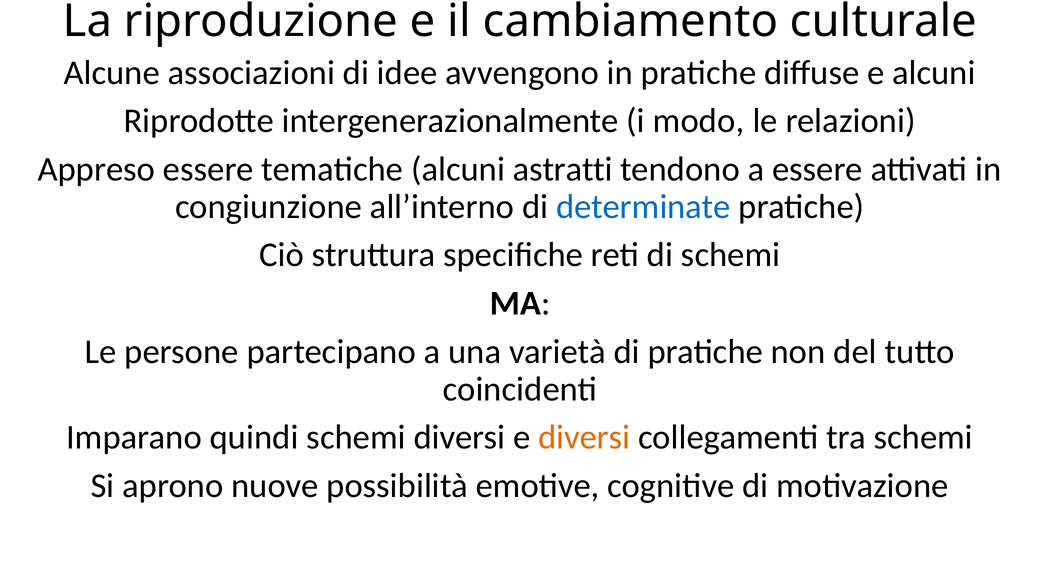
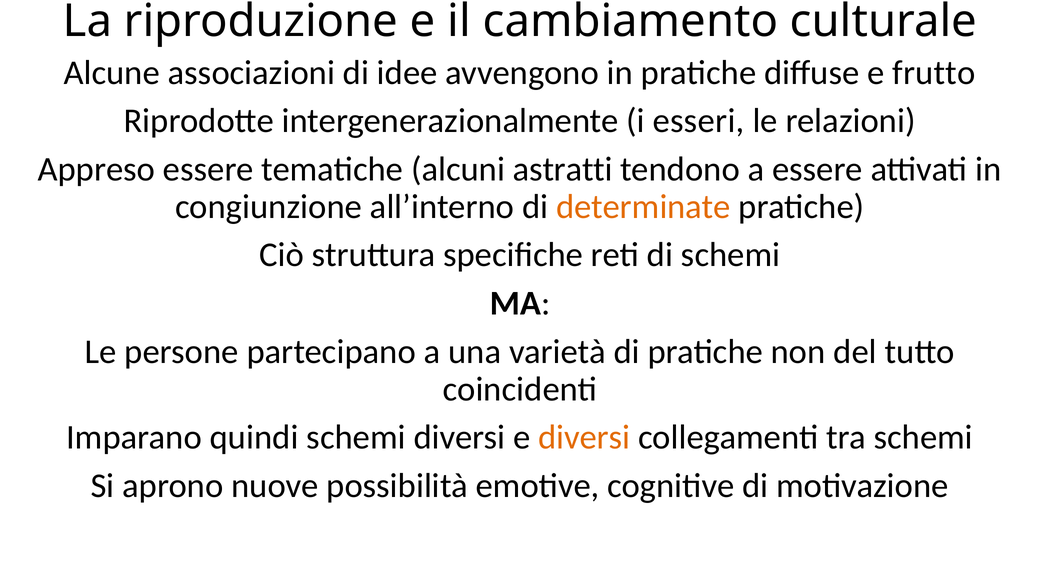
e alcuni: alcuni -> frutto
modo: modo -> esseri
determinate colour: blue -> orange
